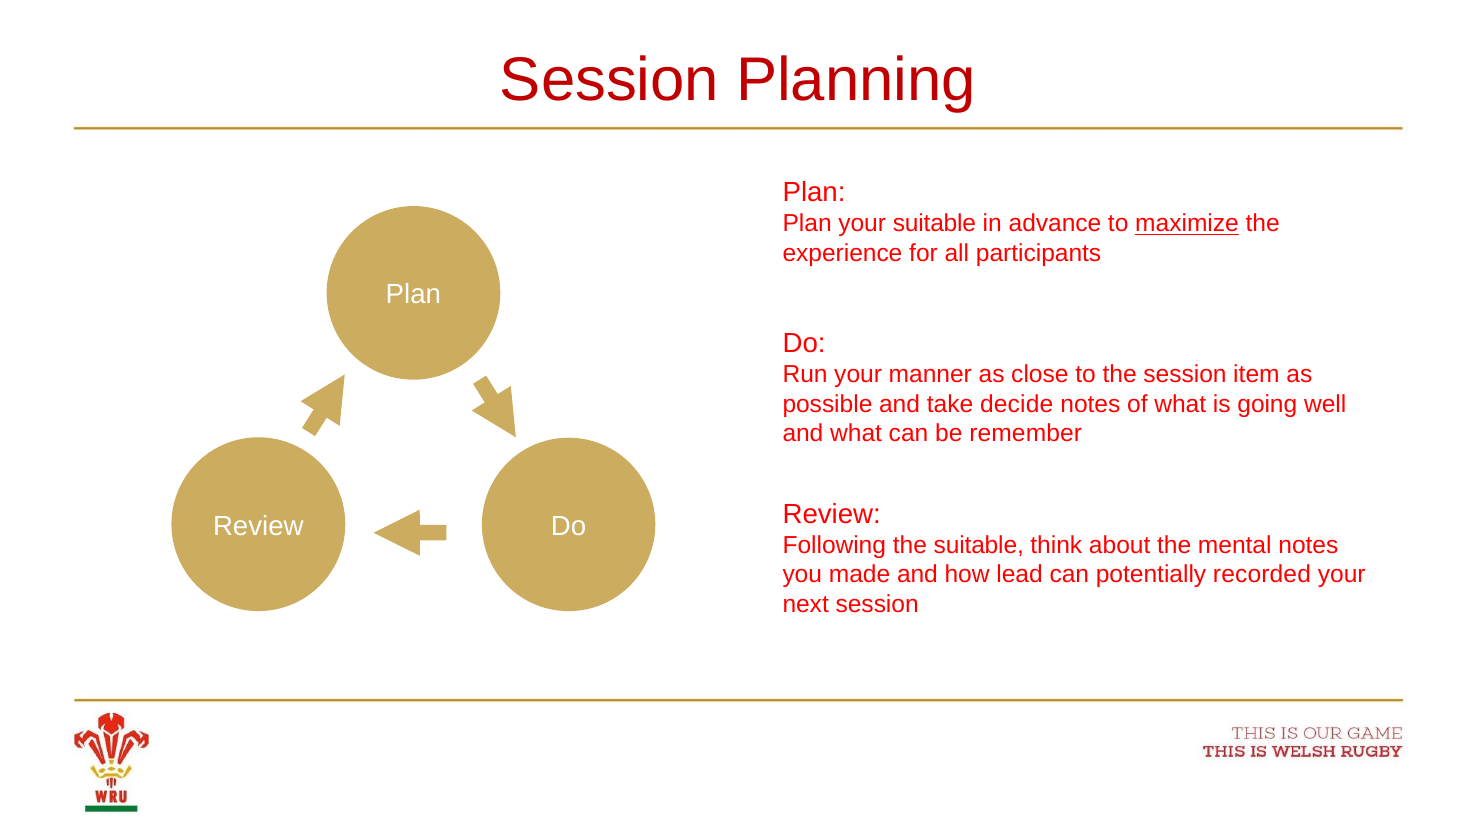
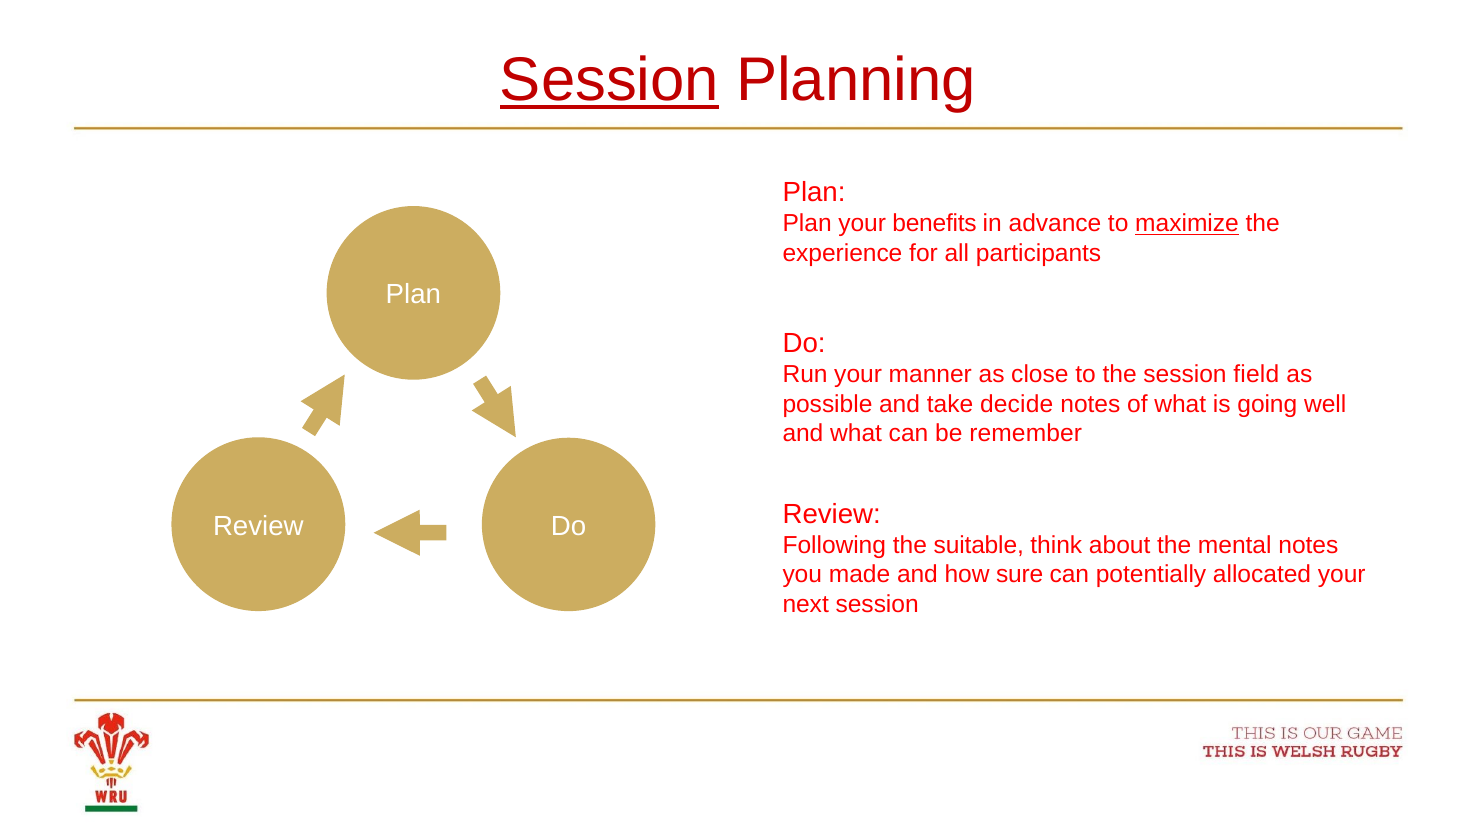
Session at (610, 80) underline: none -> present
your suitable: suitable -> benefits
item: item -> field
lead: lead -> sure
recorded: recorded -> allocated
